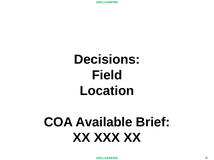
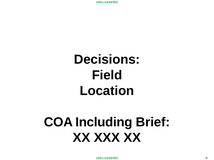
Available: Available -> Including
